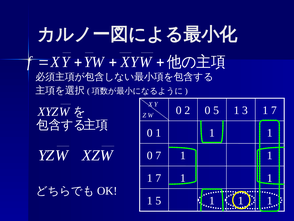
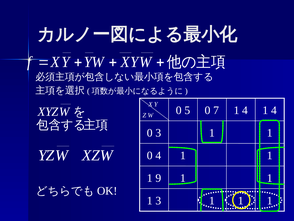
2: 2 -> 5
0 5: 5 -> 7
3 at (245, 110): 3 -> 4
7 at (274, 110): 7 -> 4
0 1: 1 -> 3
0 7: 7 -> 4
7 at (158, 178): 7 -> 9
1 5: 5 -> 3
